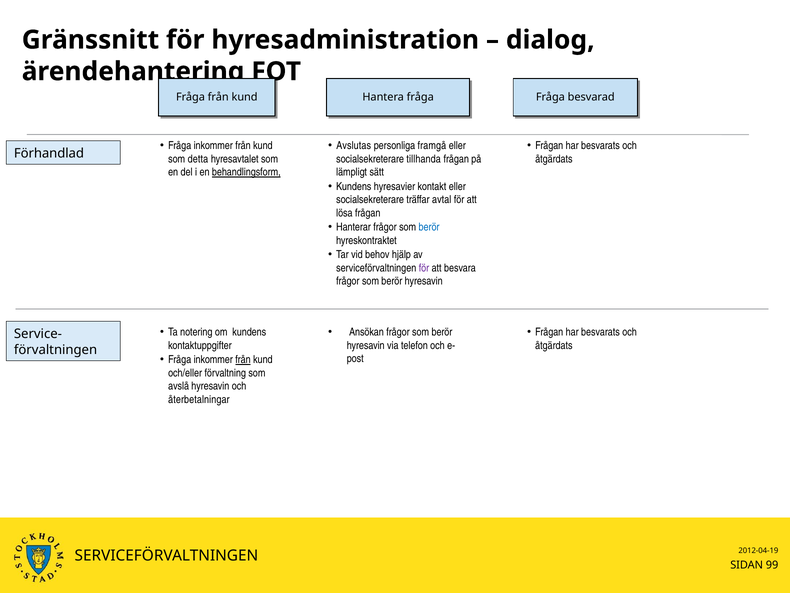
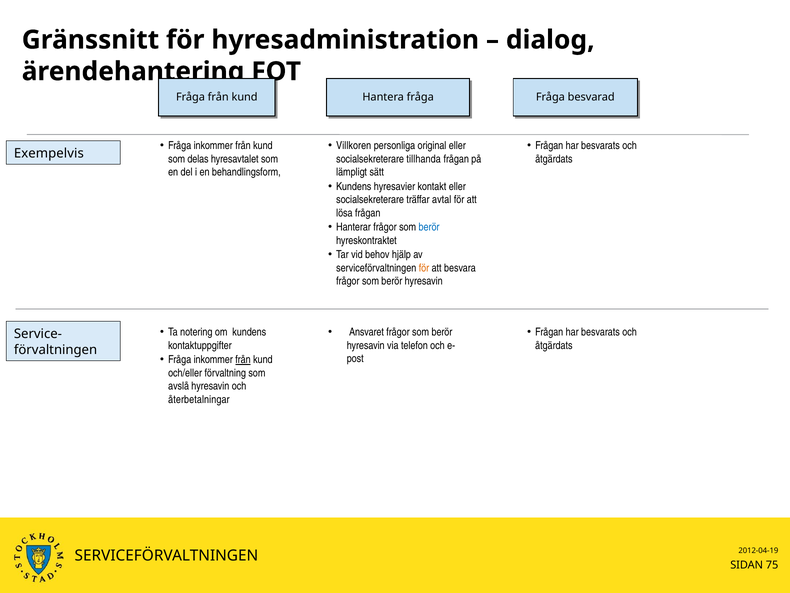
Avslutas: Avslutas -> Villkoren
framgå: framgå -> original
Förhandlad: Förhandlad -> Exempelvis
detta: detta -> delas
behandlingsform underline: present -> none
för at (424, 268) colour: purple -> orange
Ansökan: Ansökan -> Ansvaret
99: 99 -> 75
